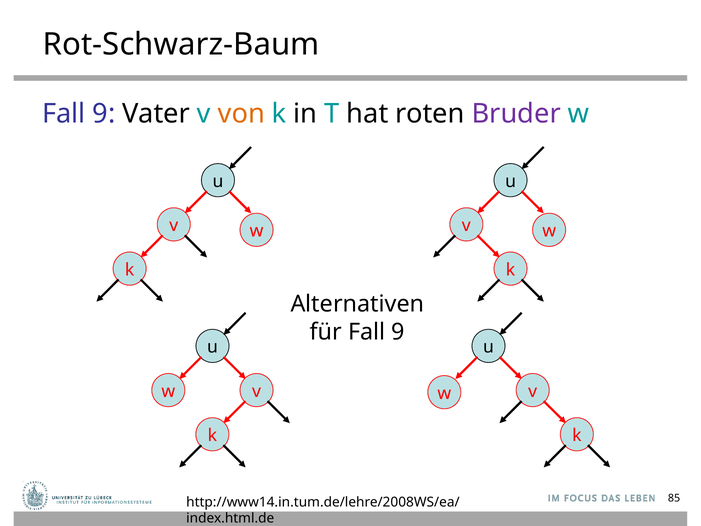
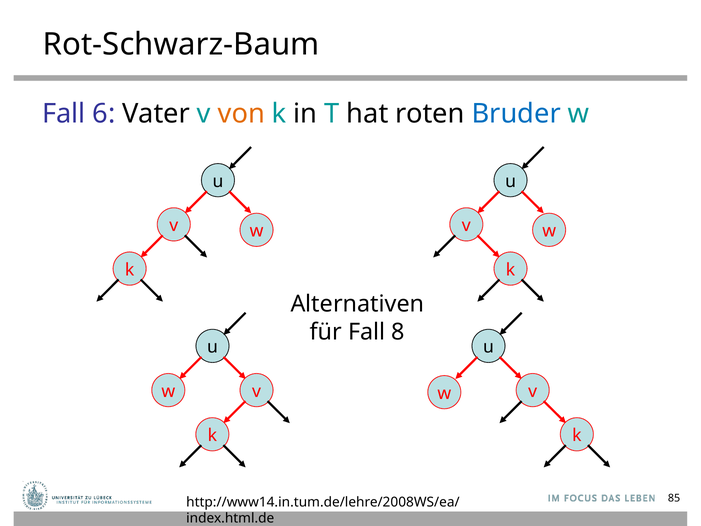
9 at (104, 114): 9 -> 6
Bruder colour: purple -> blue
für Fall 9: 9 -> 8
